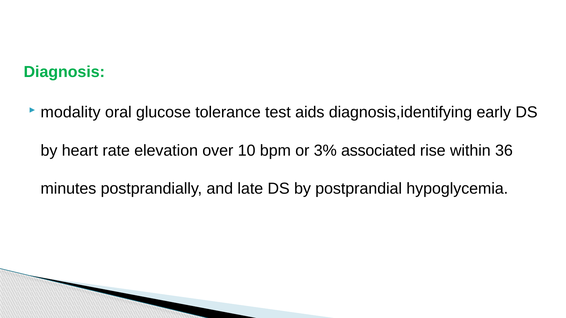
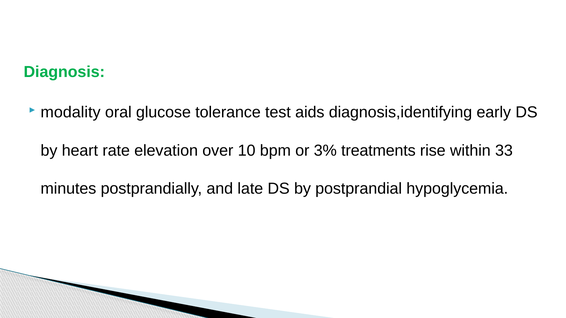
associated: associated -> treatments
36: 36 -> 33
